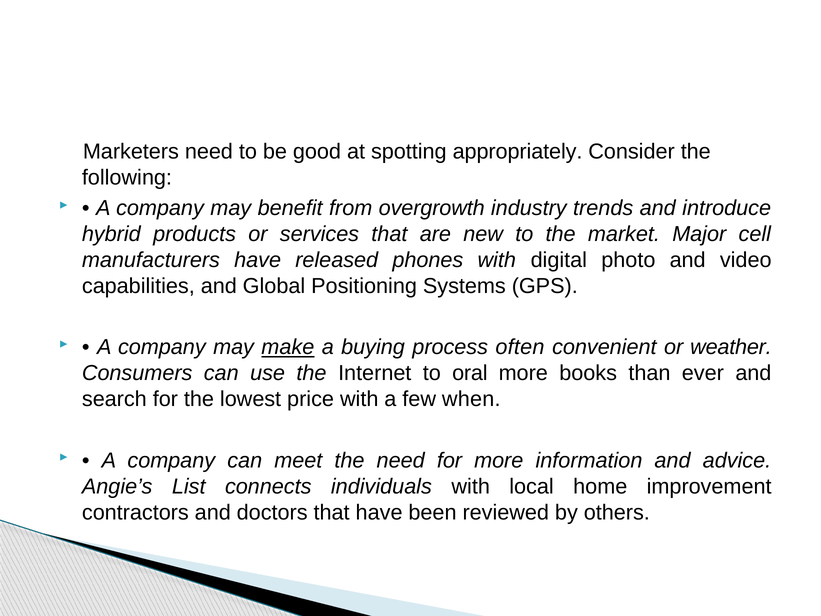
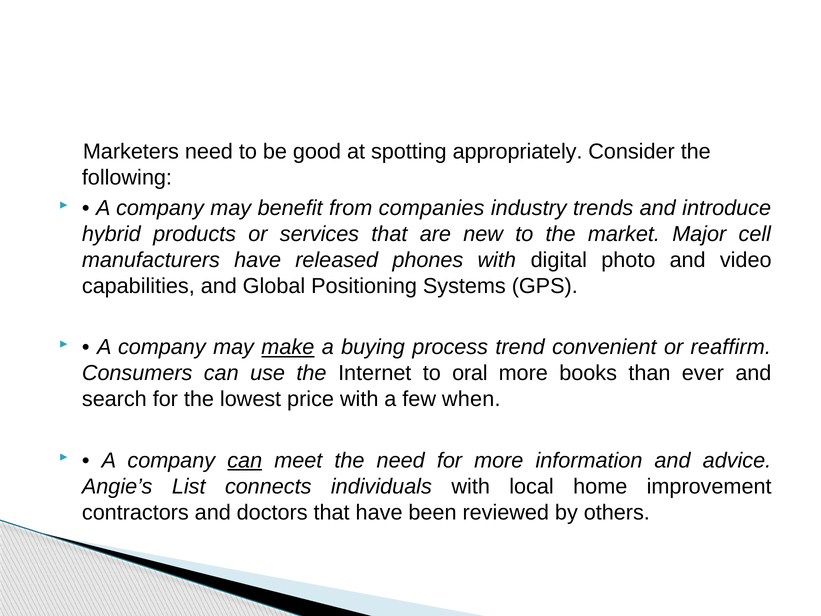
overgrowth: overgrowth -> companies
often: often -> trend
weather: weather -> reaffirm
can at (245, 460) underline: none -> present
